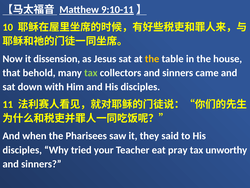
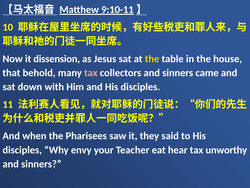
tax at (91, 73) colour: light green -> pink
tried: tried -> envy
pray: pray -> hear
